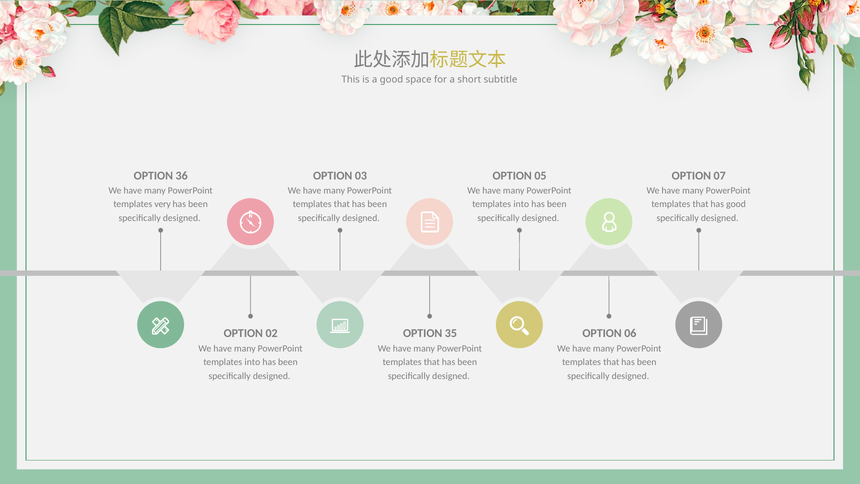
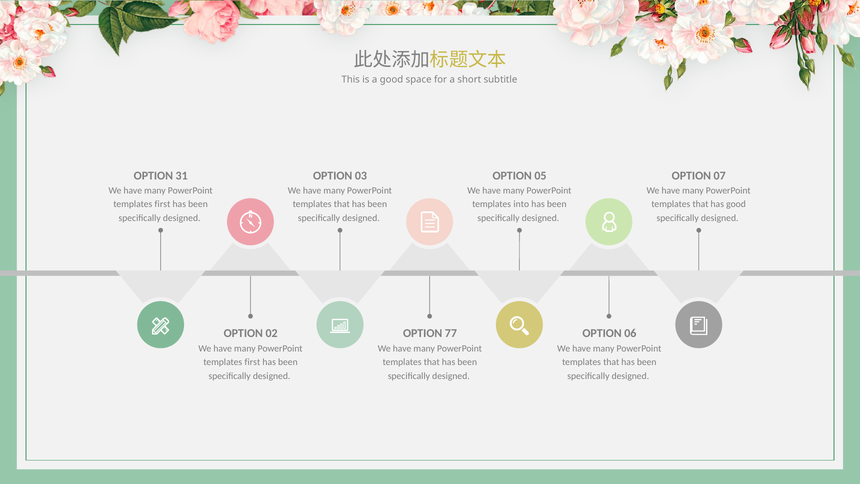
36: 36 -> 31
very at (163, 204): very -> first
35: 35 -> 77
into at (252, 362): into -> first
